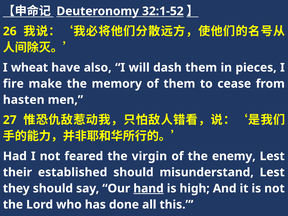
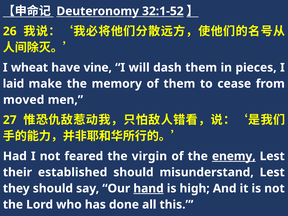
also: also -> vine
fire: fire -> laid
hasten: hasten -> moved
enemy underline: none -> present
